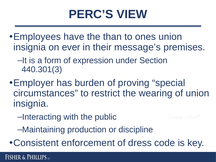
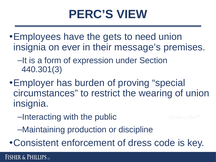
than: than -> gets
ones: ones -> need
